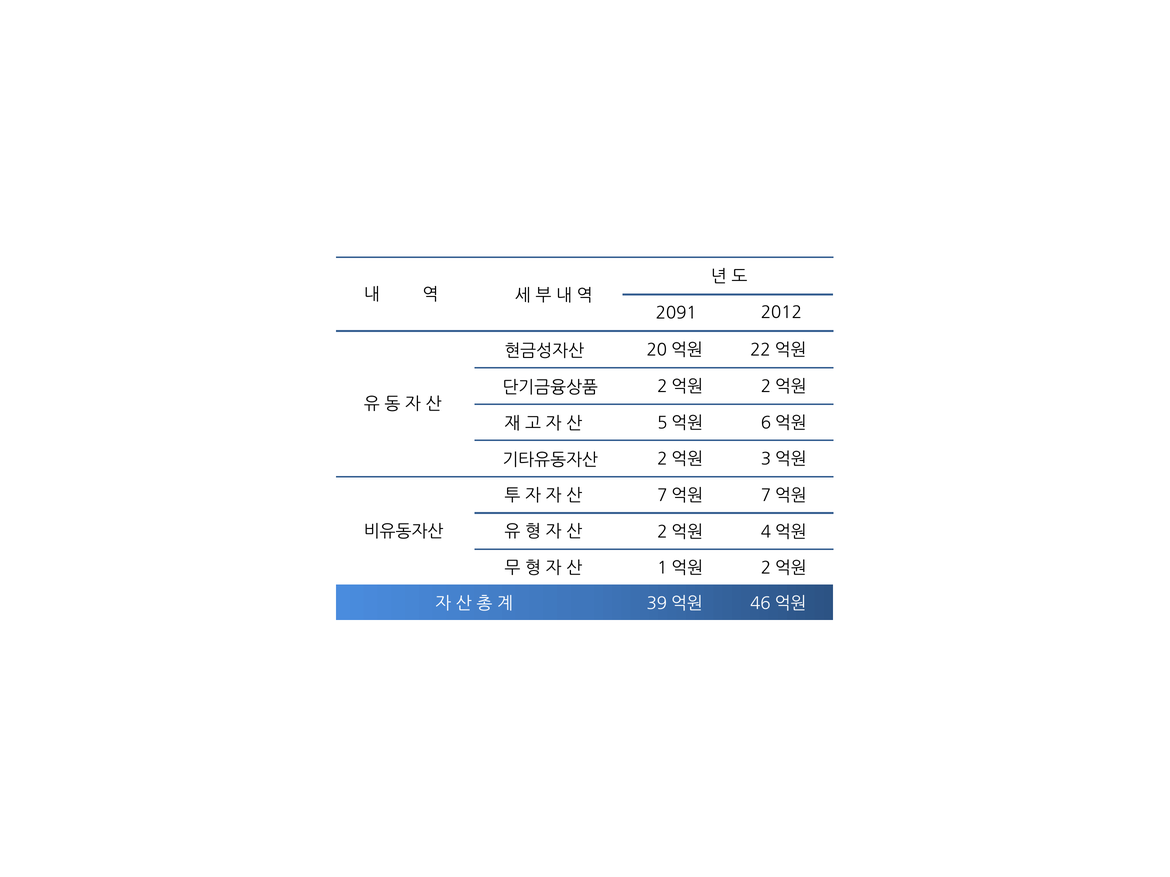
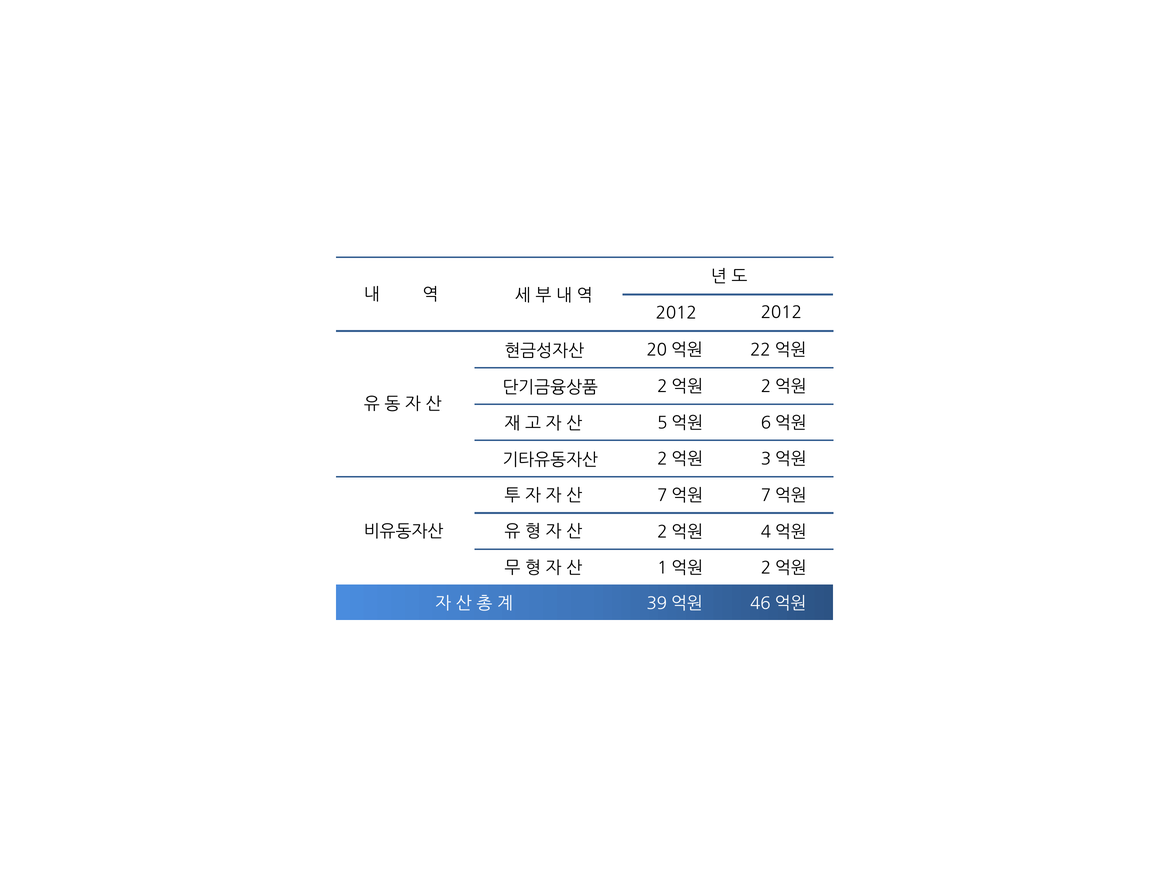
2091 at (676, 313): 2091 -> 2012
